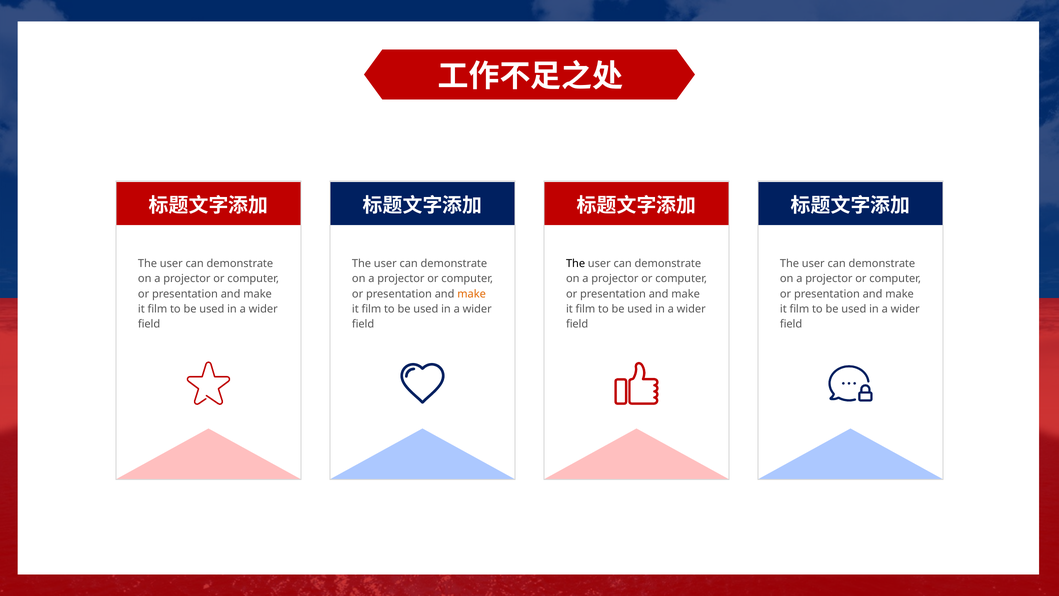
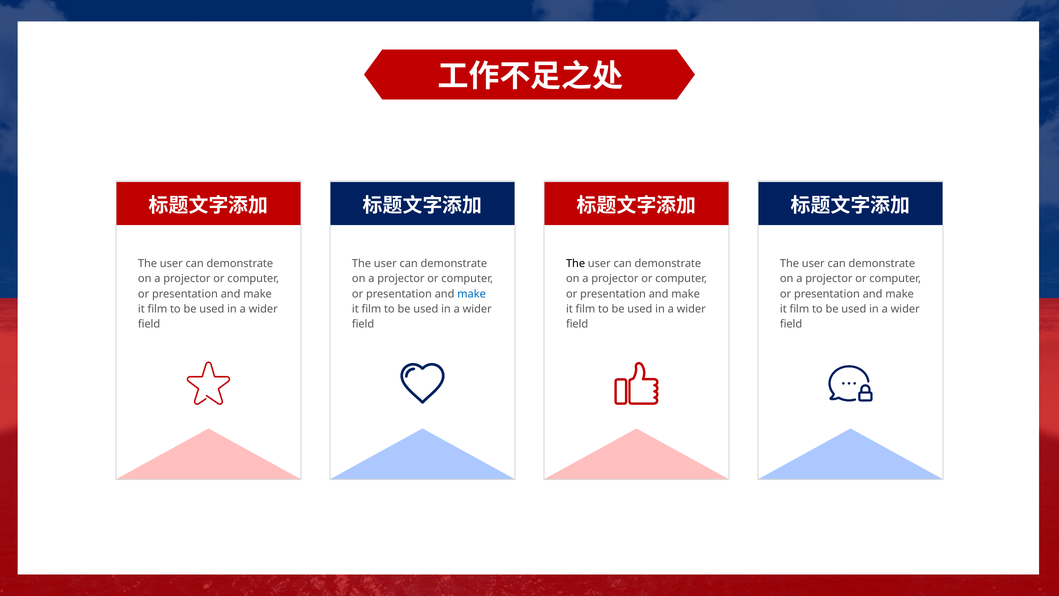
make at (472, 294) colour: orange -> blue
